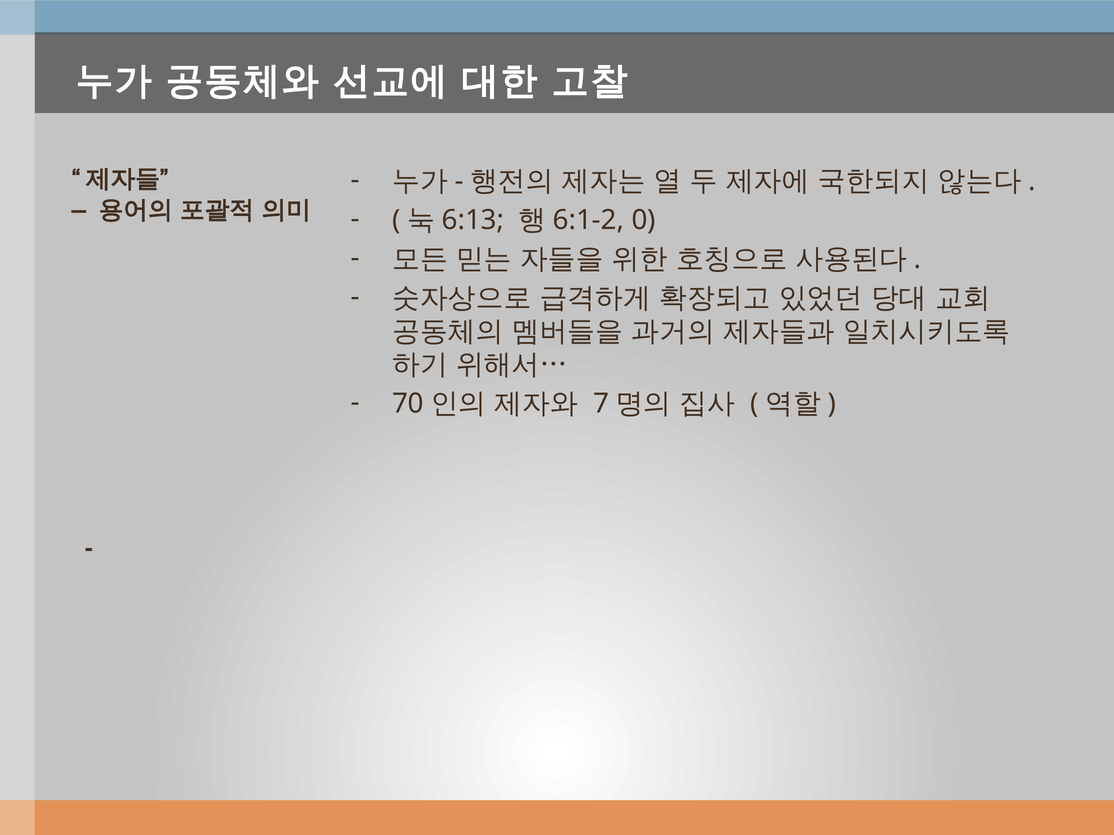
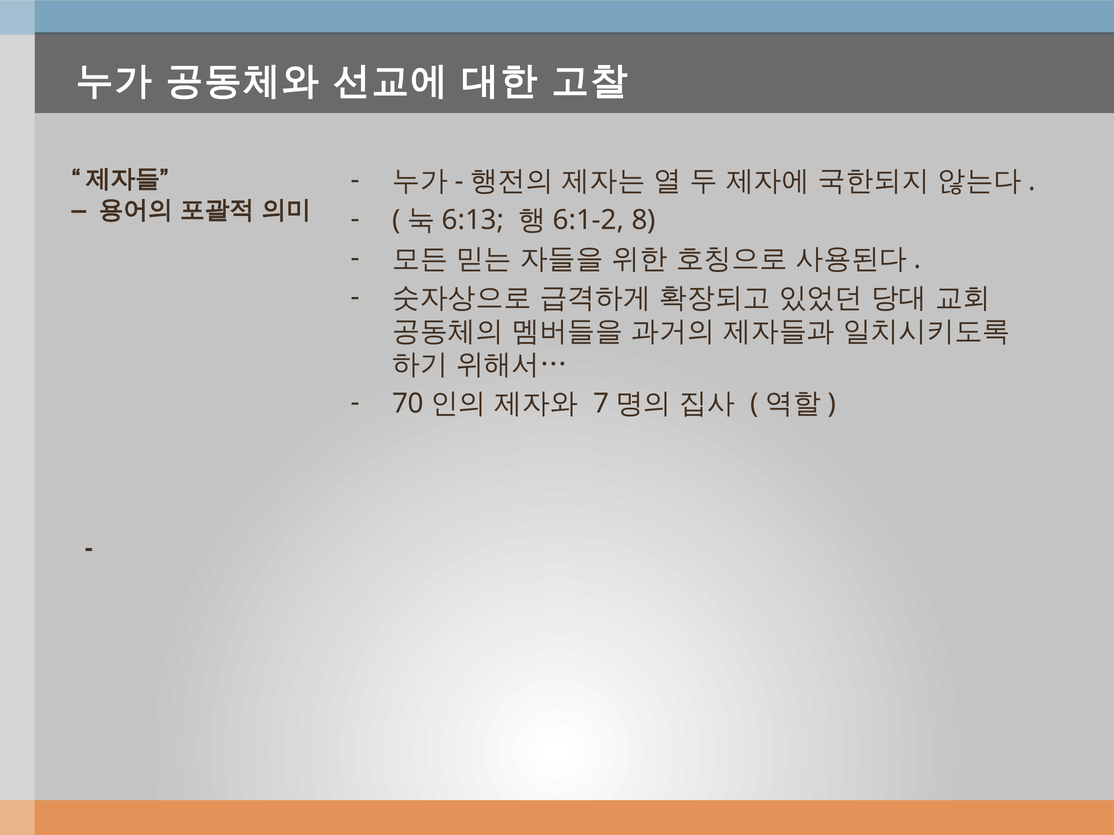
0: 0 -> 8
